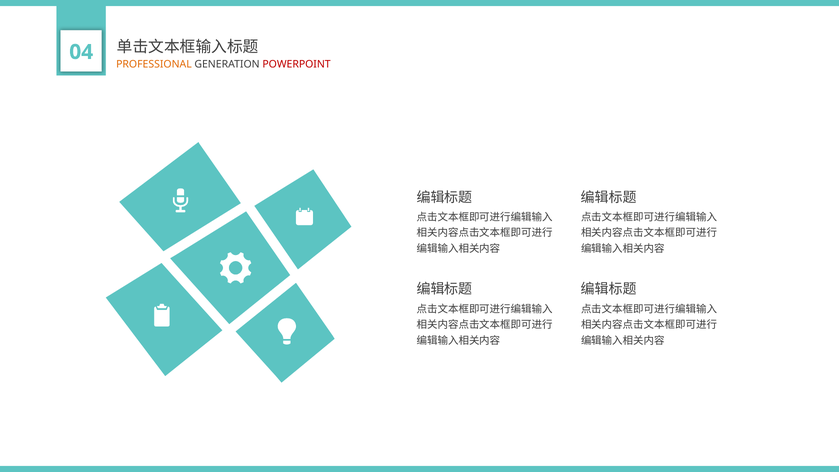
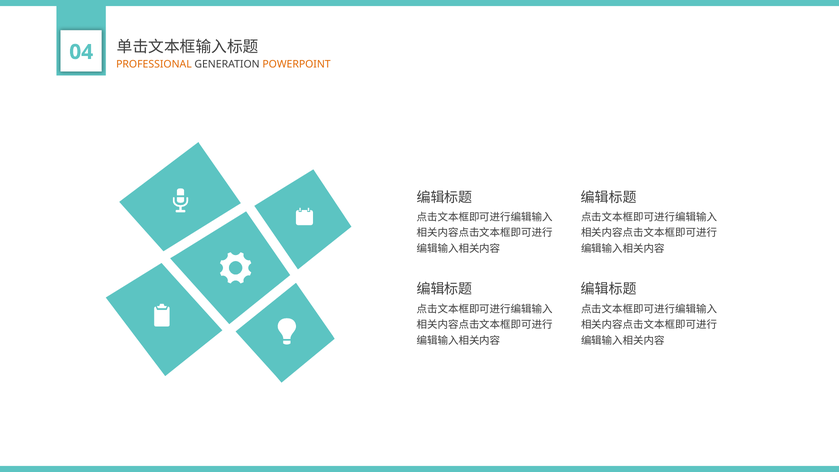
POWERPOINT colour: red -> orange
